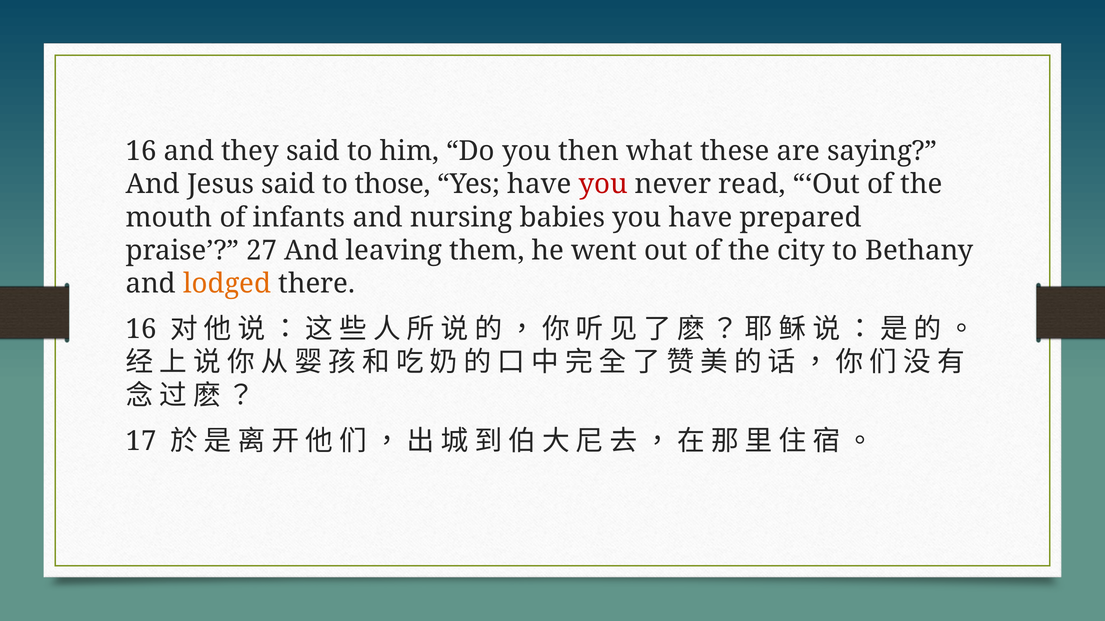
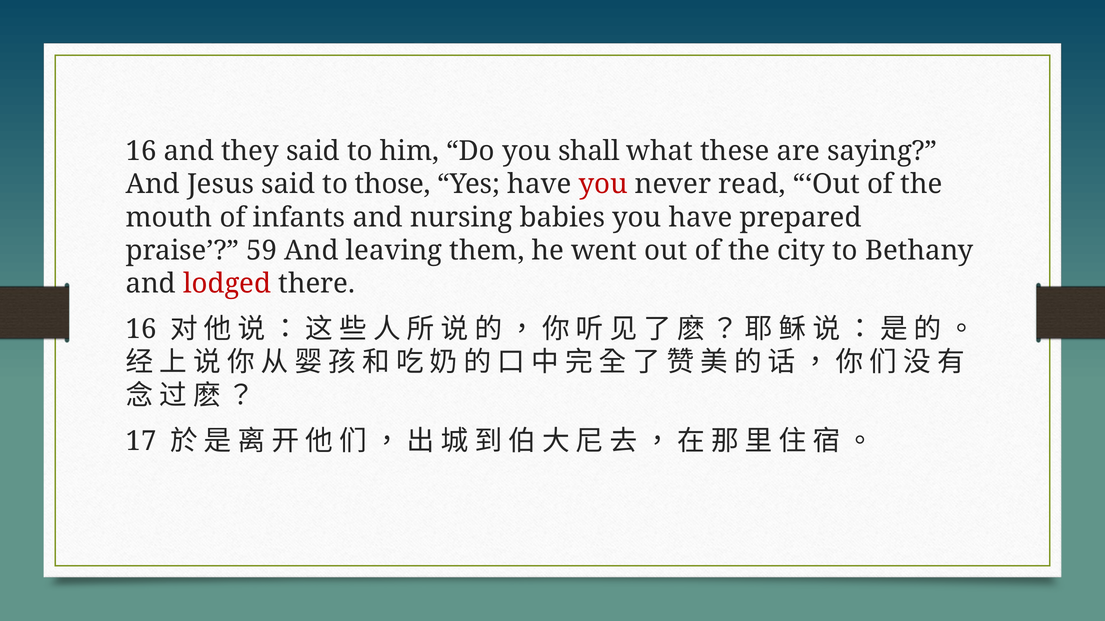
then: then -> shall
27: 27 -> 59
lodged colour: orange -> red
